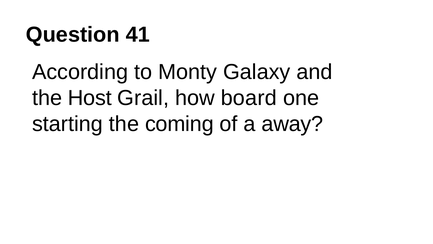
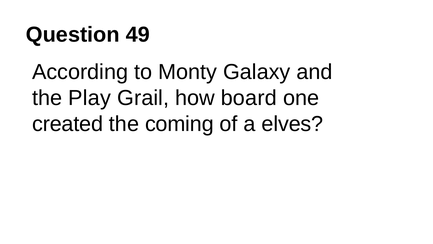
41: 41 -> 49
Host: Host -> Play
starting: starting -> created
away: away -> elves
